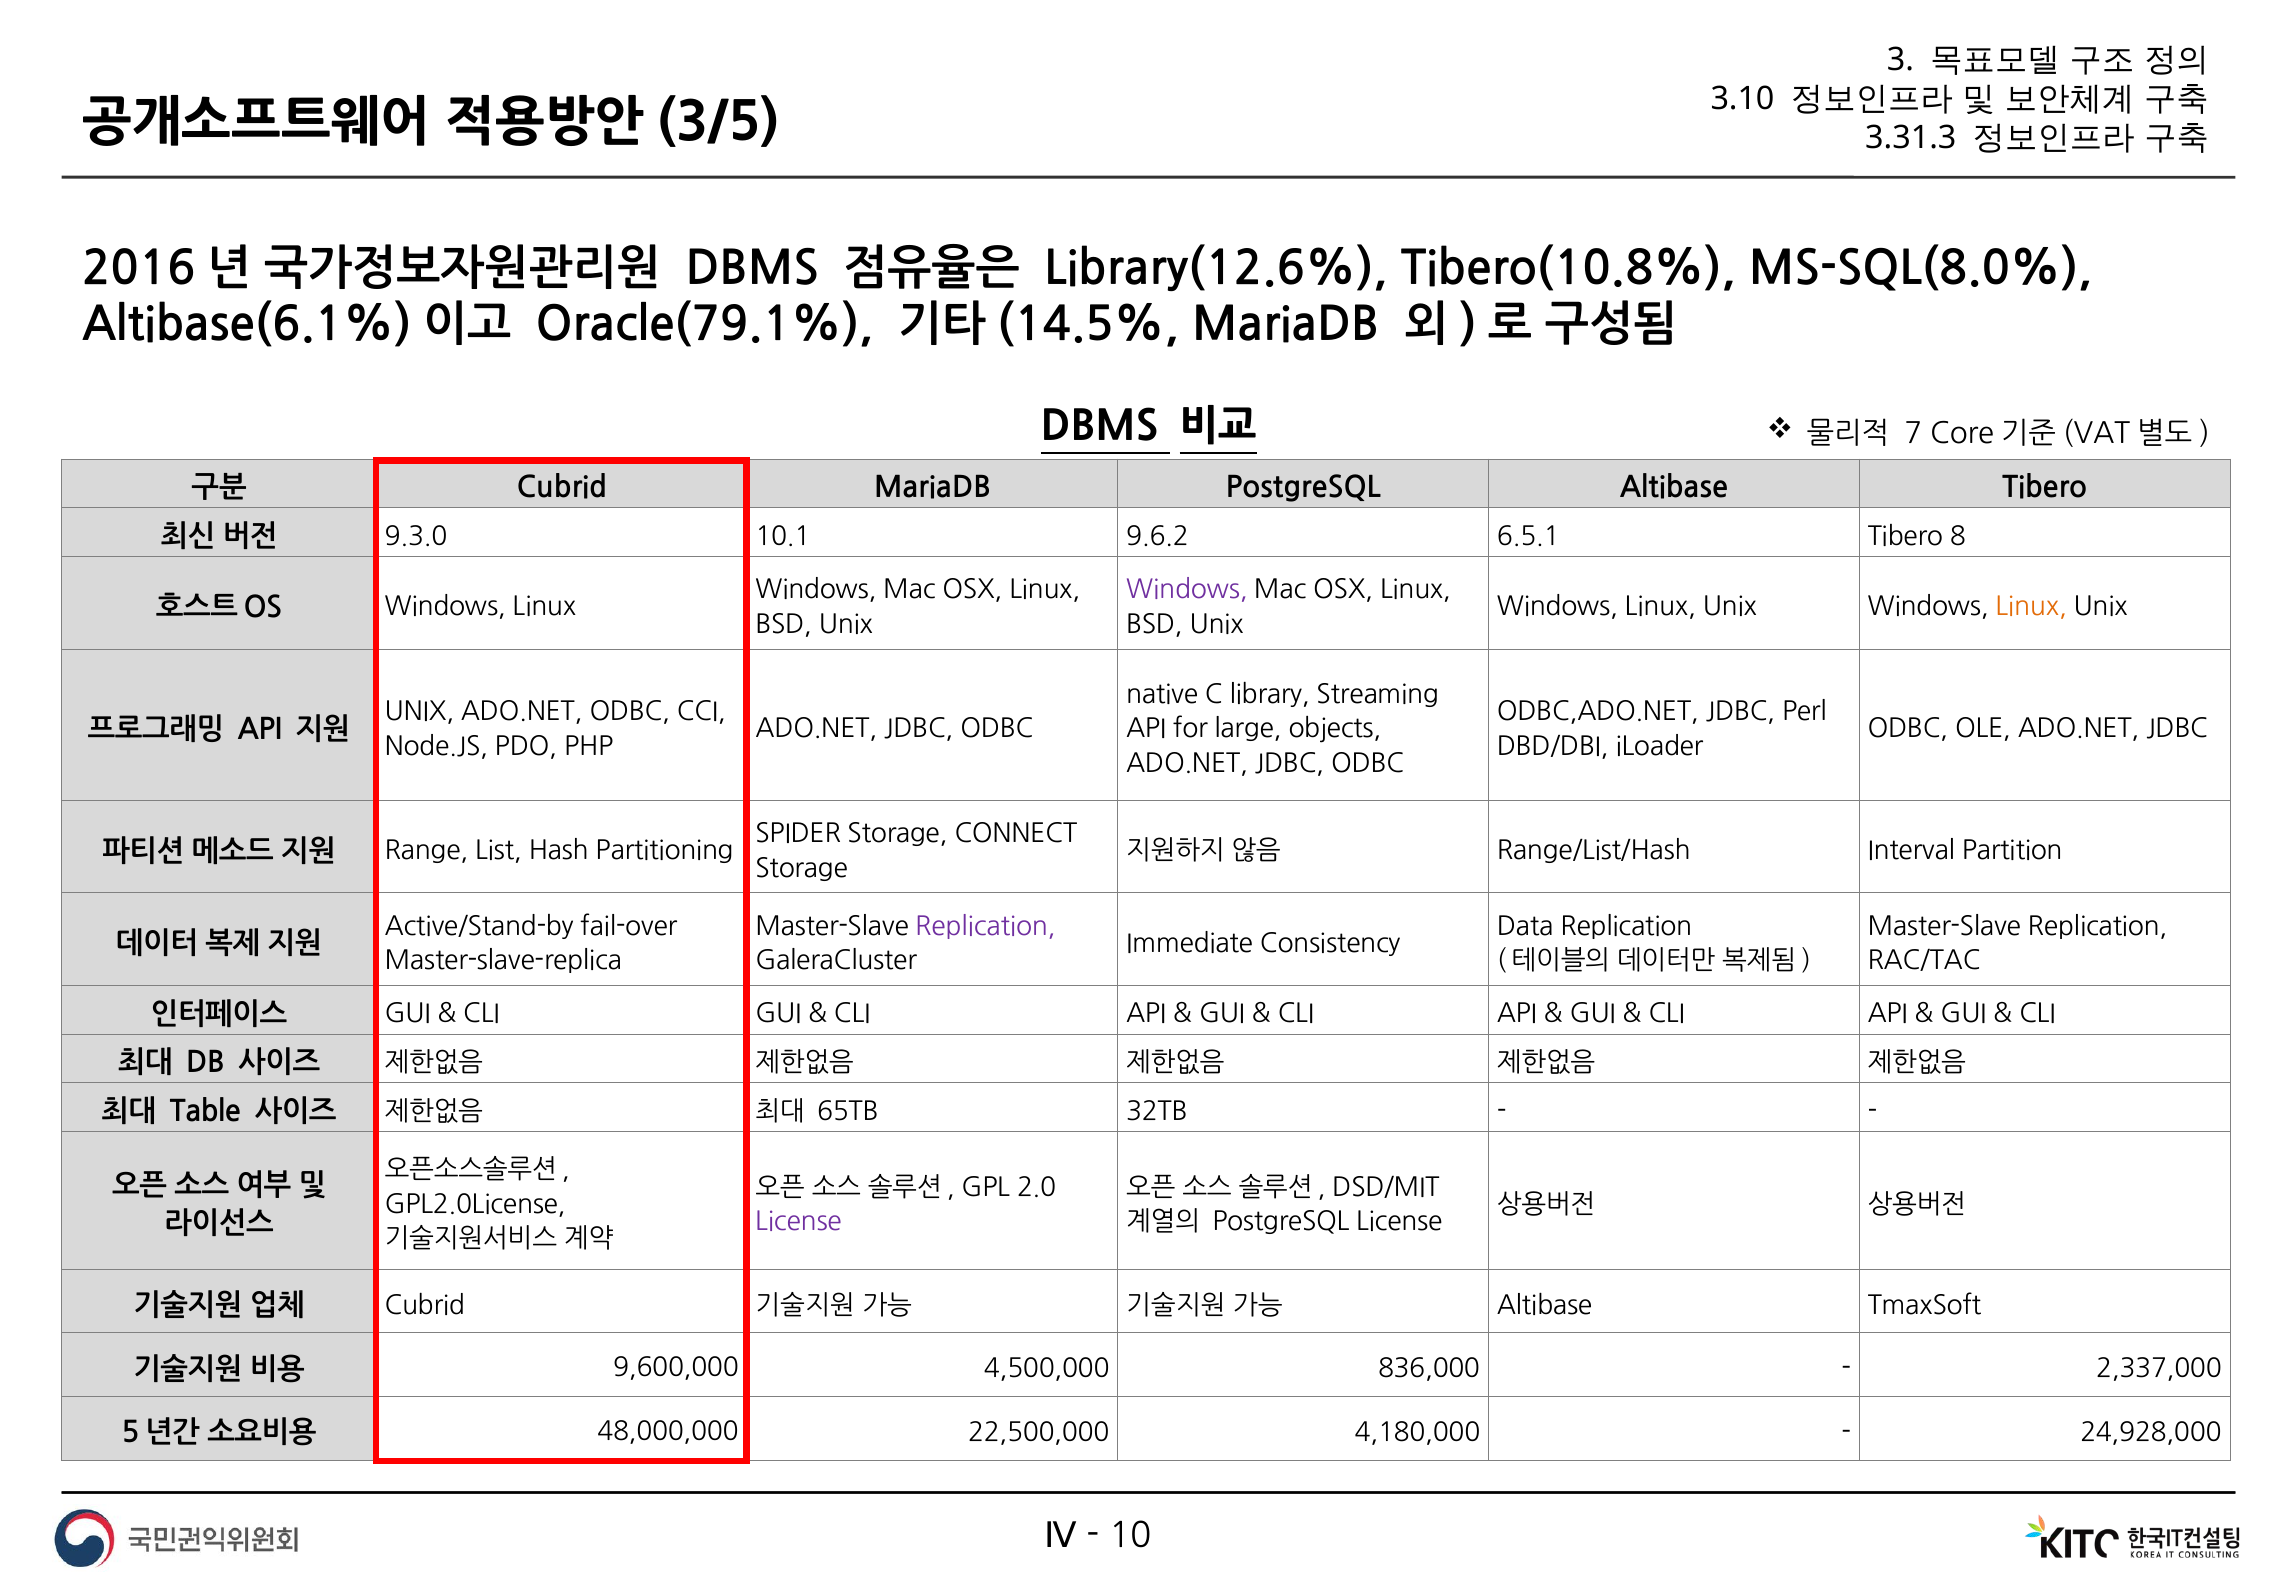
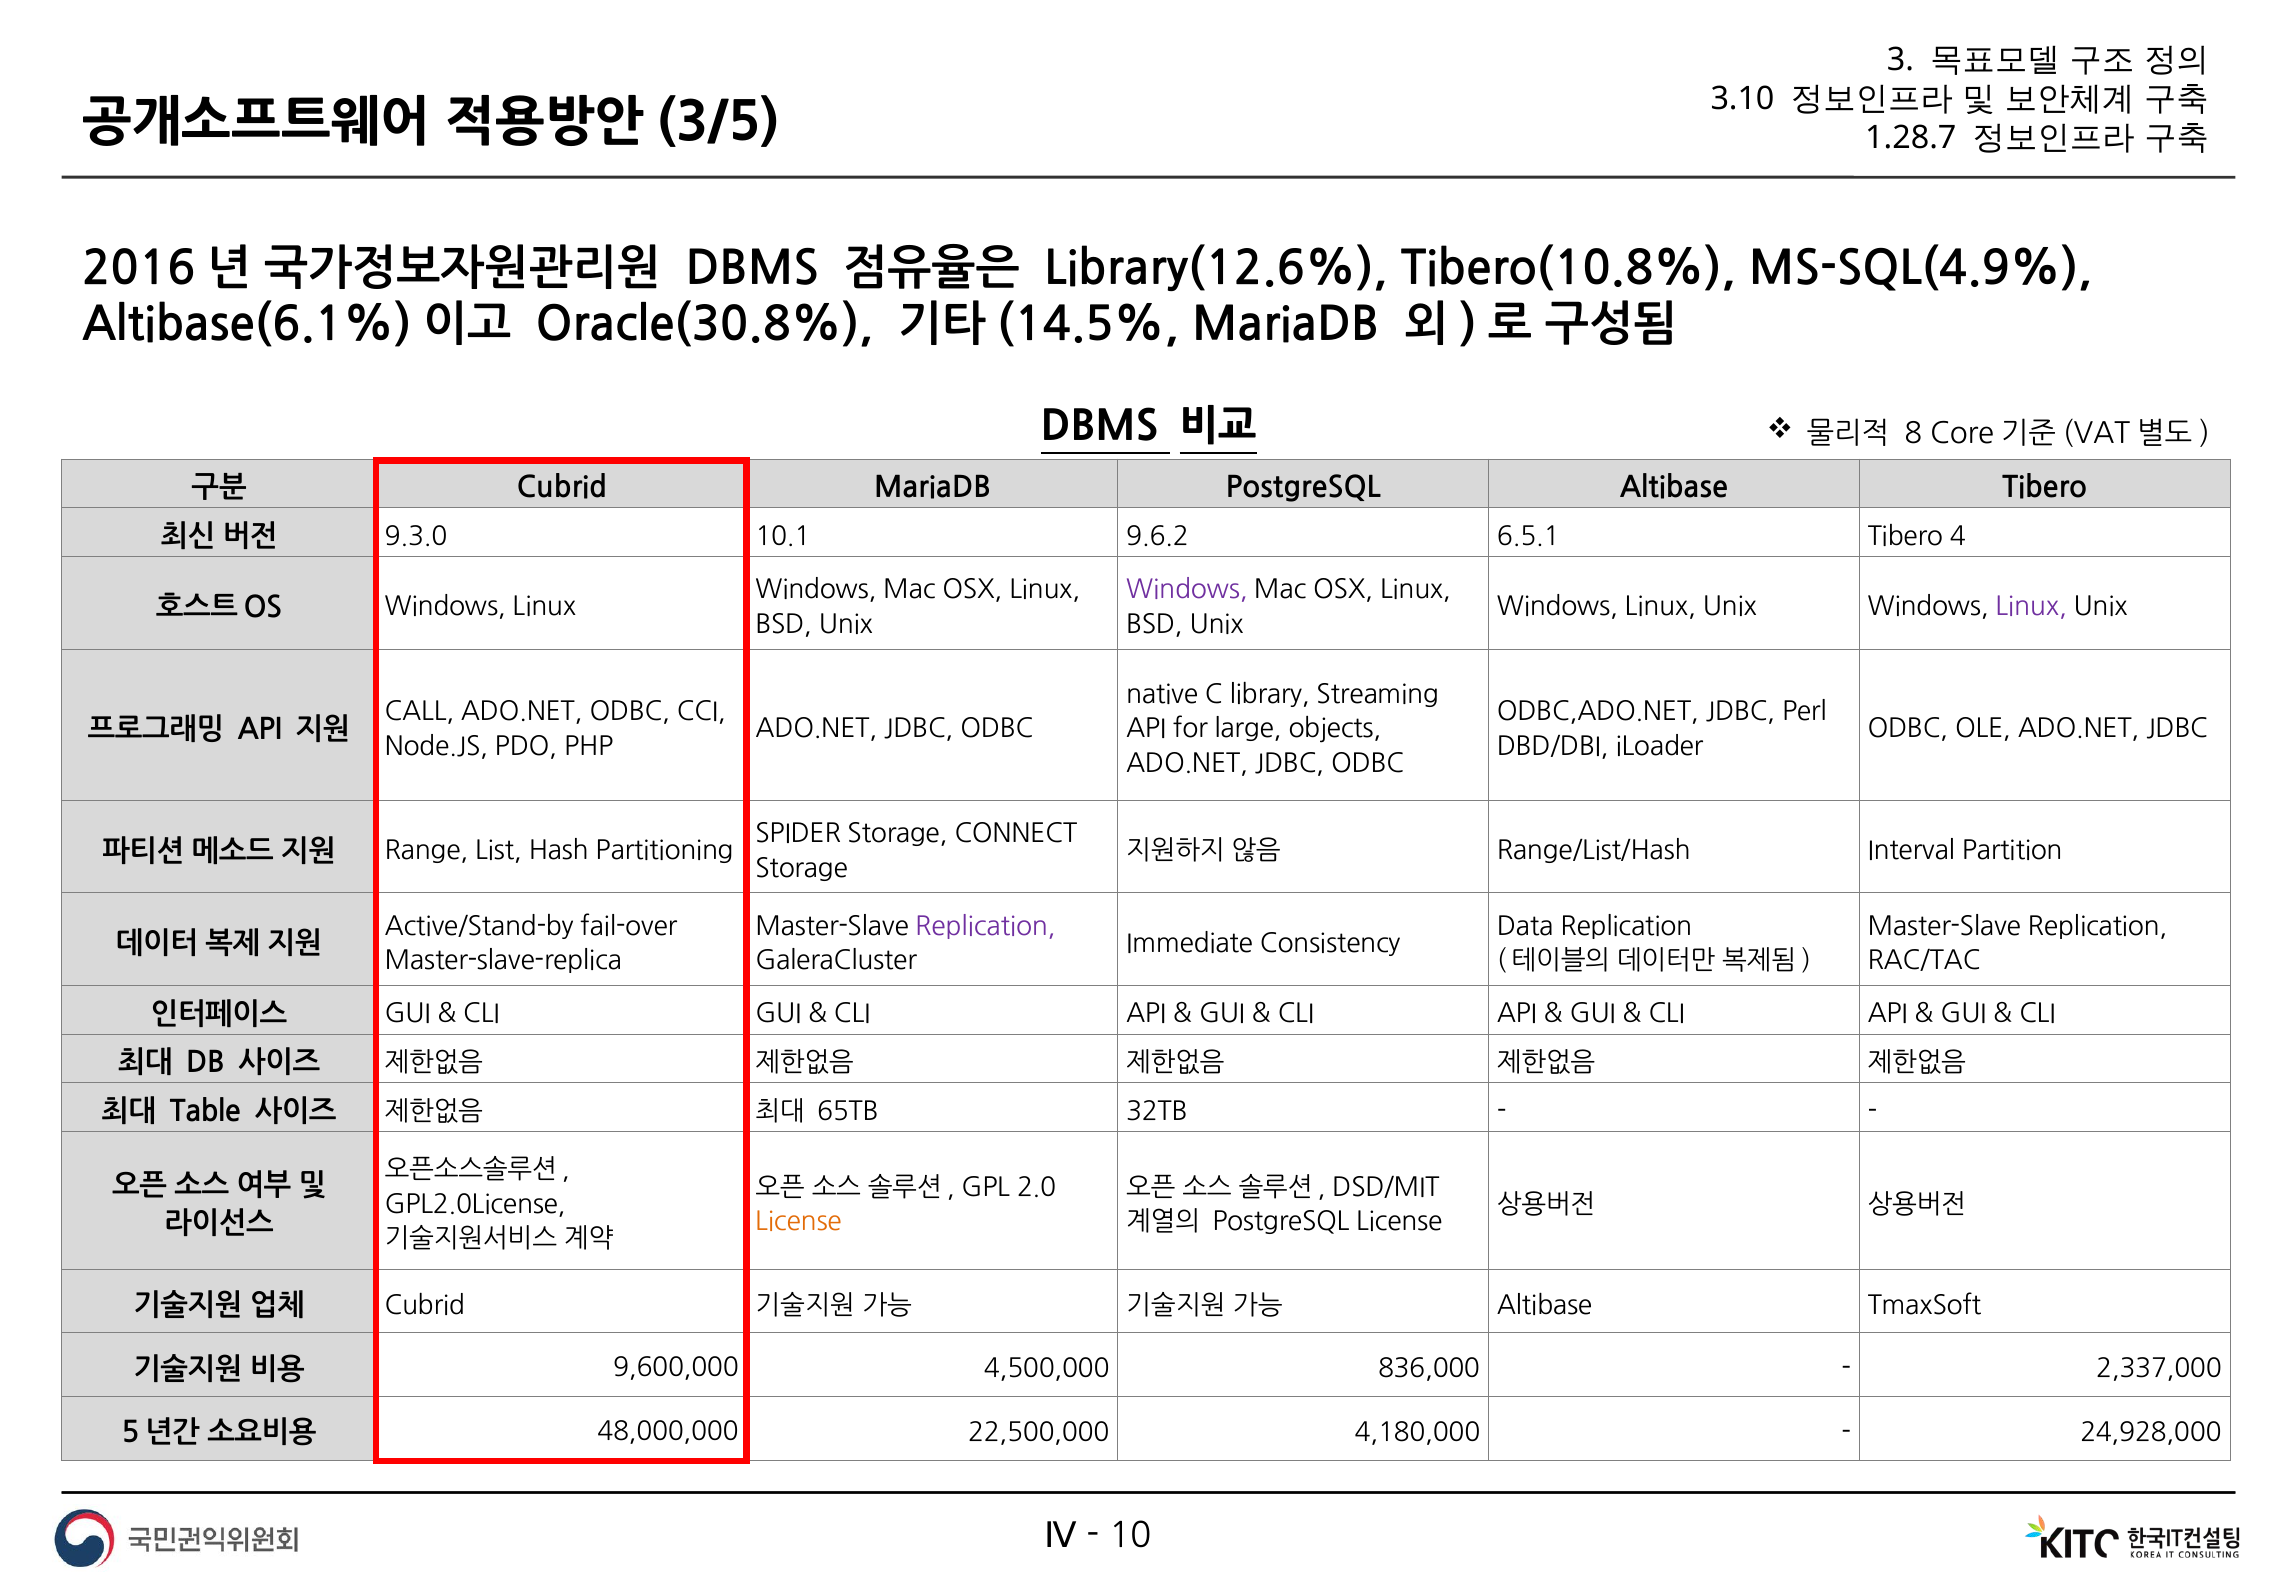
3.31.3: 3.31.3 -> 1.28.7
MS-SQL(8.0%: MS-SQL(8.0% -> MS-SQL(4.9%
Oracle(79.1%: Oracle(79.1% -> Oracle(30.8%
7: 7 -> 8
8: 8 -> 4
Linux at (2031, 607) colour: orange -> purple
UNIX at (419, 712): UNIX -> CALL
License at (799, 1222) colour: purple -> orange
